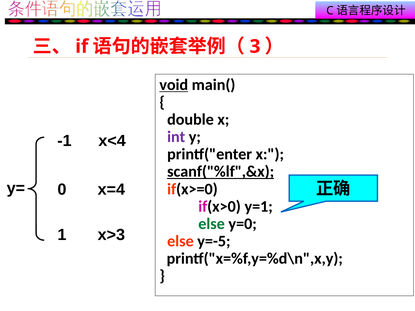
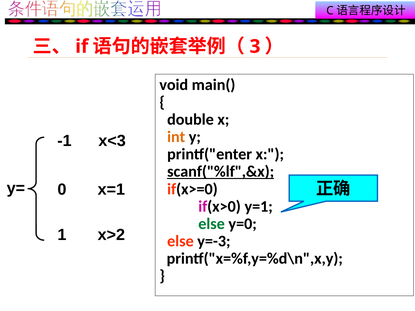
void underline: present -> none
int colour: purple -> orange
x<4: x<4 -> x<3
x=4: x=4 -> x=1
x>3: x>3 -> x>2
y=-5: y=-5 -> y=-3
